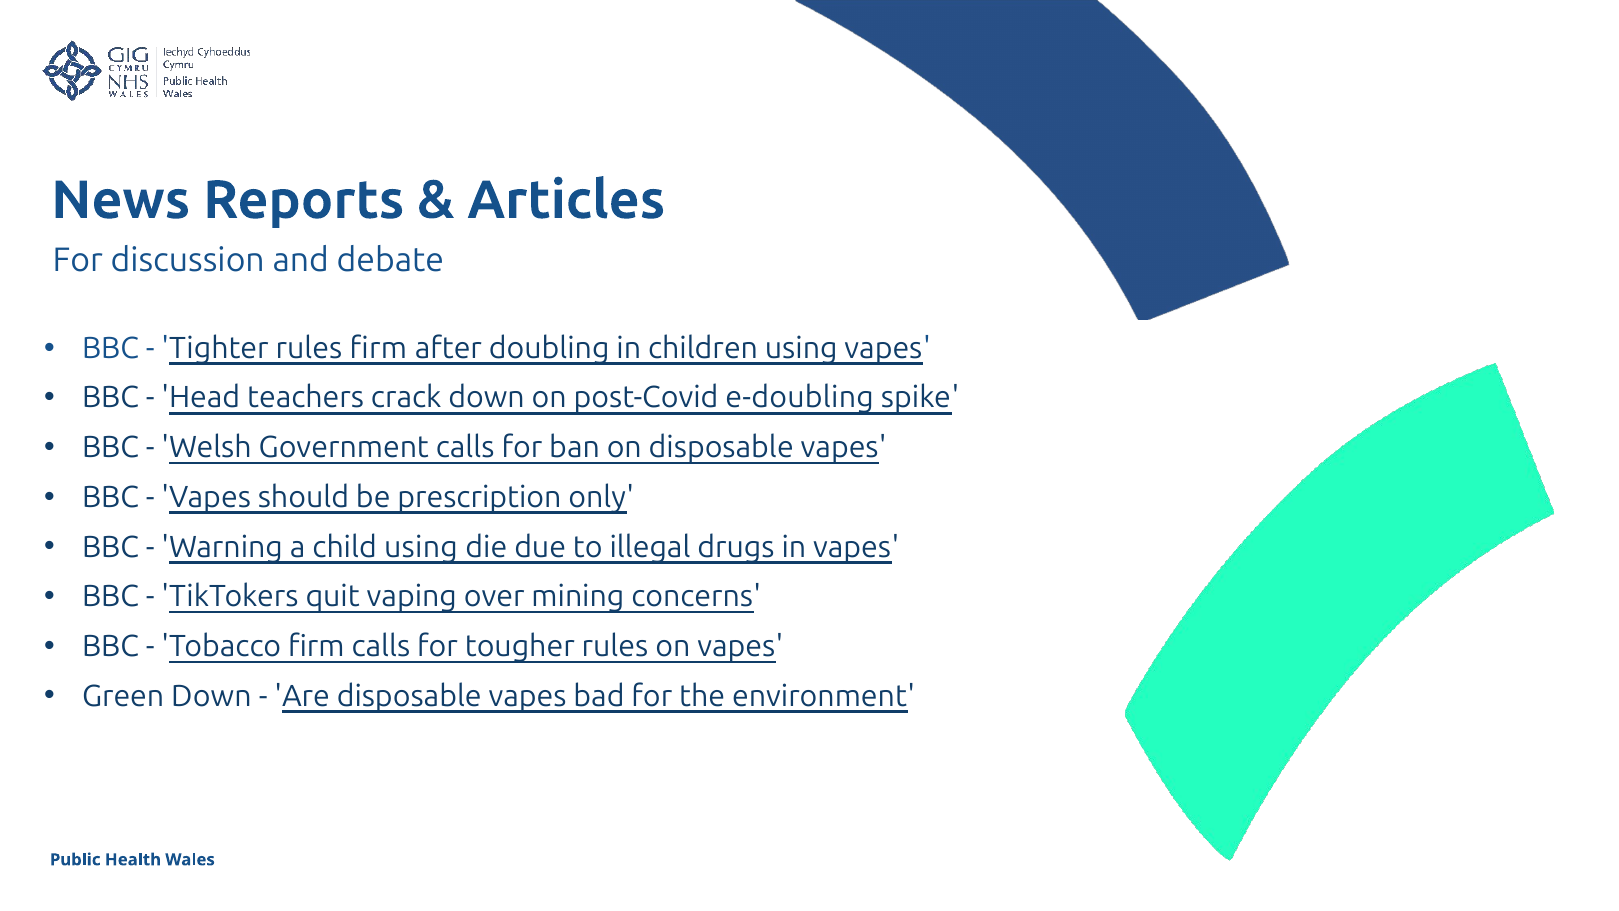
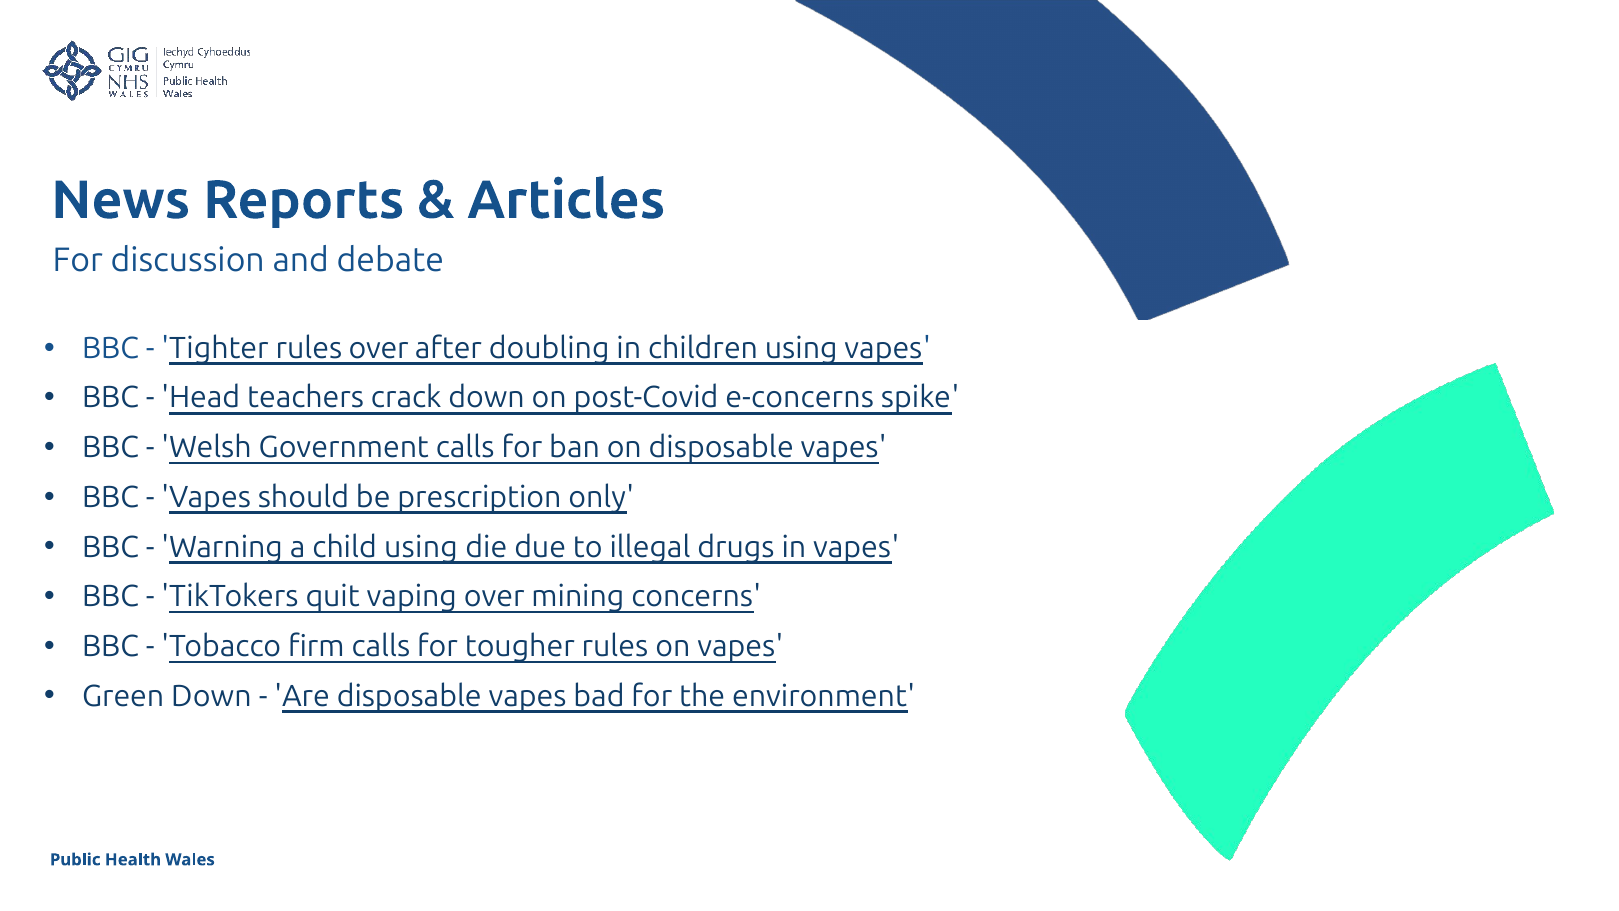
rules firm: firm -> over
e-doubling: e-doubling -> e-concerns
